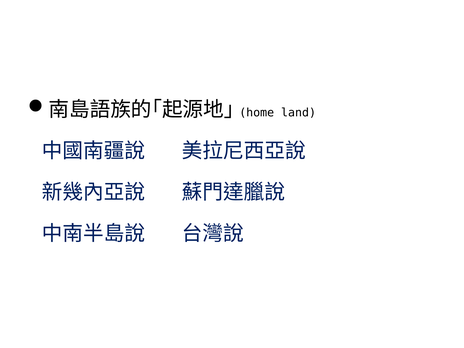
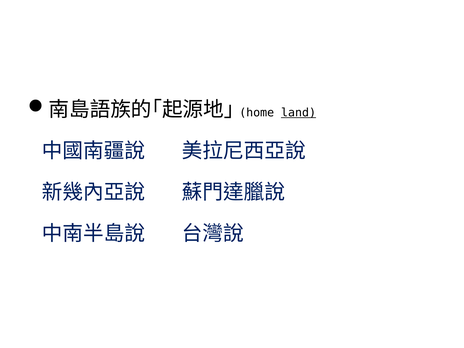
land underline: none -> present
